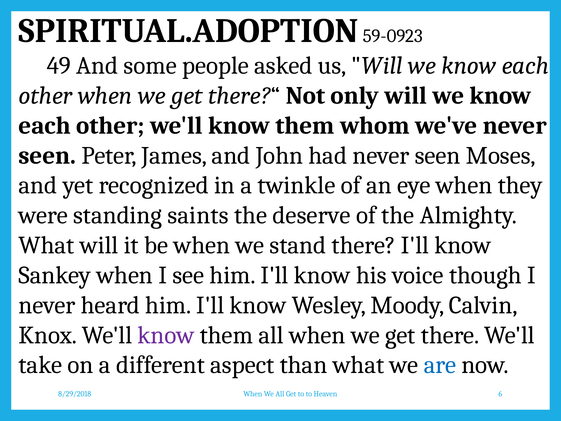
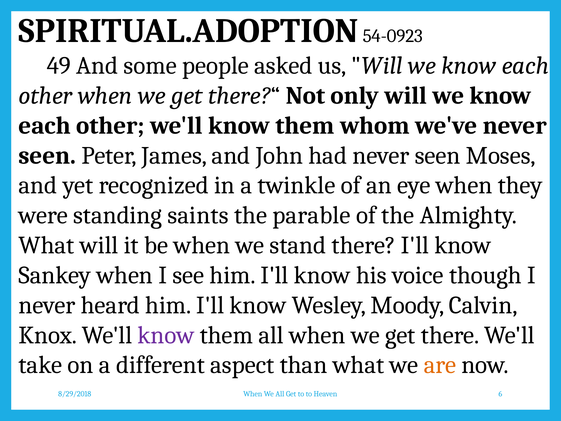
59-0923: 59-0923 -> 54-0923
deserve: deserve -> parable
are colour: blue -> orange
